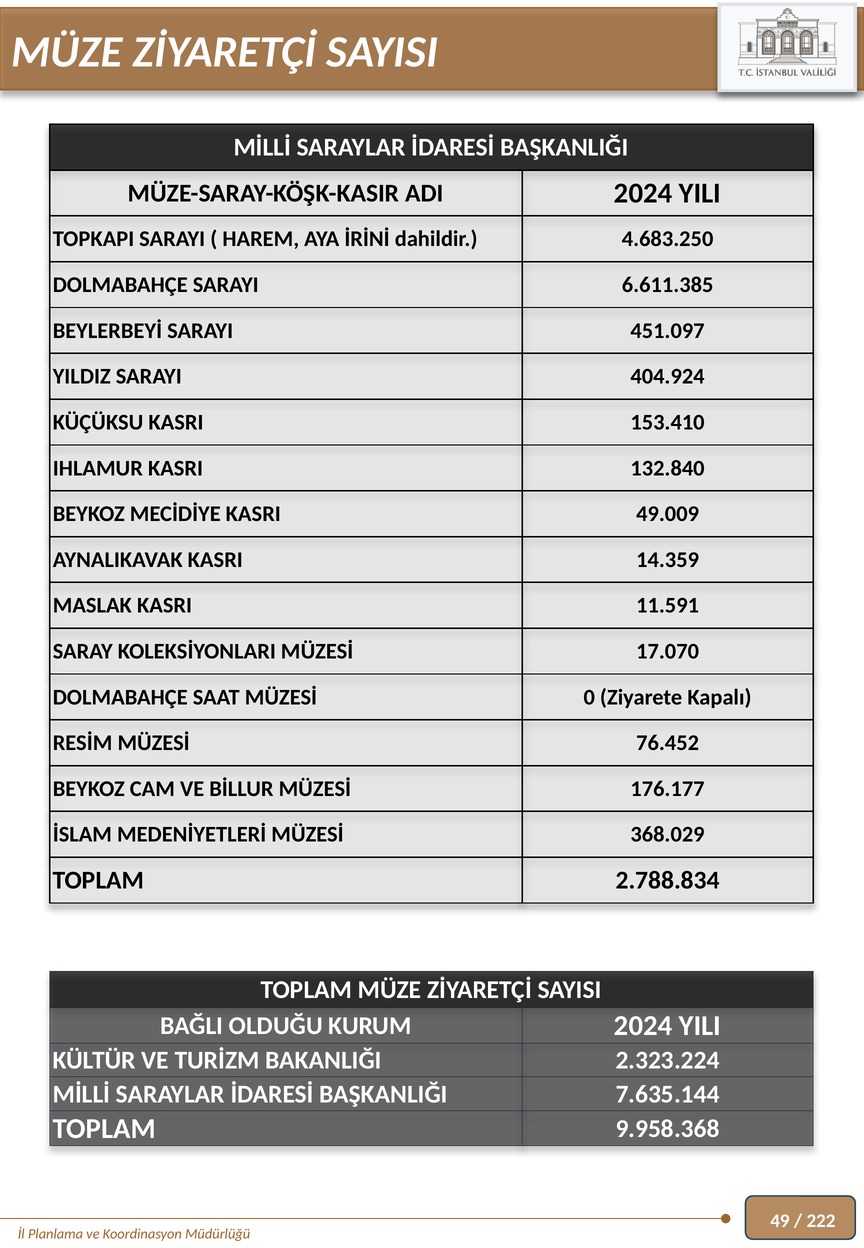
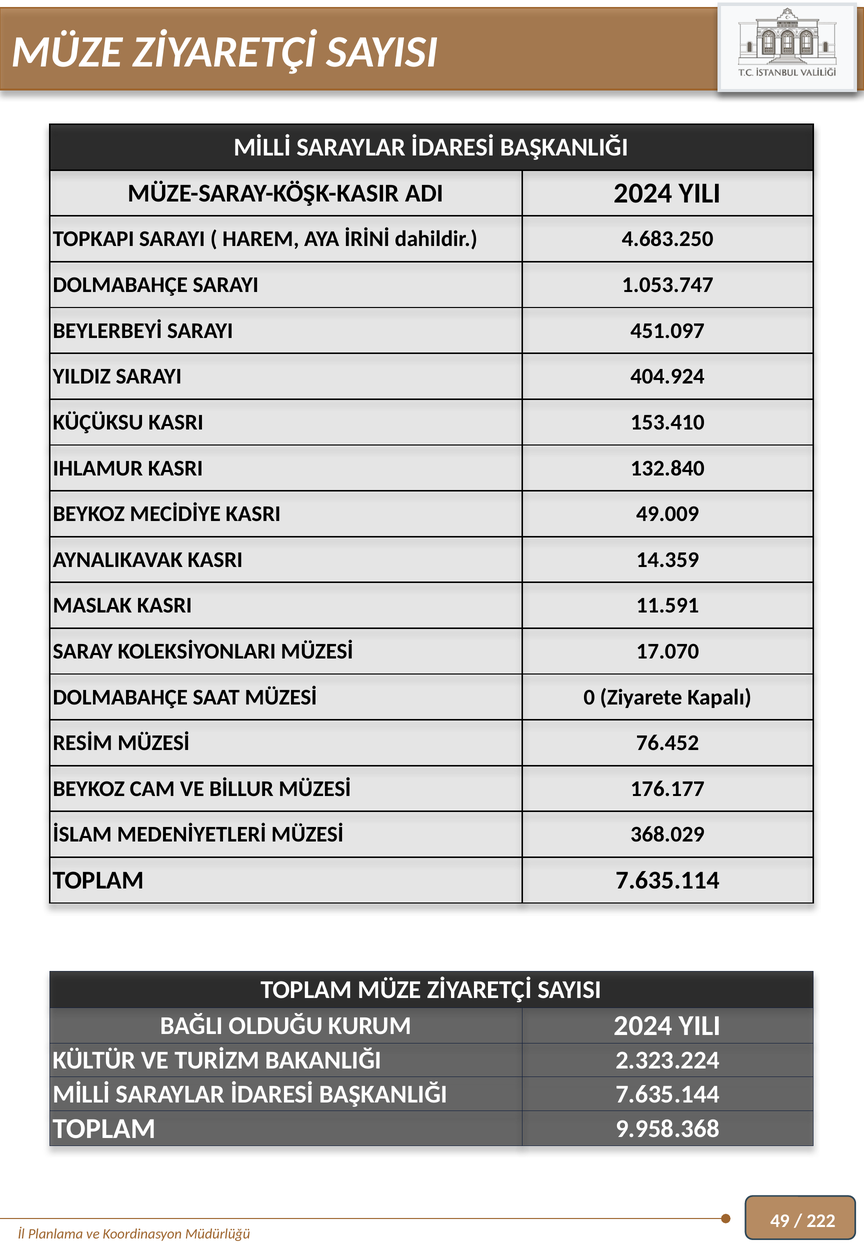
6.611.385: 6.611.385 -> 1.053.747
2.788.834: 2.788.834 -> 7.635.114
